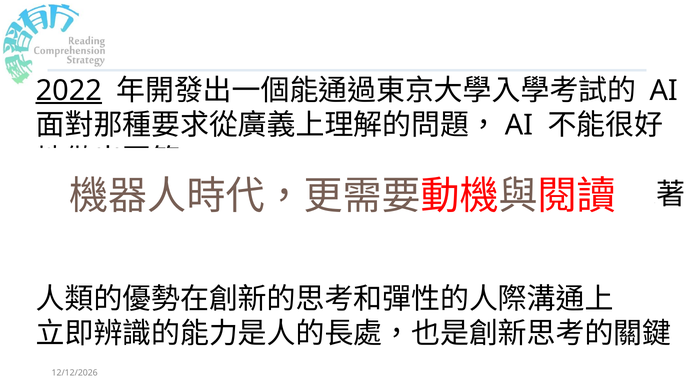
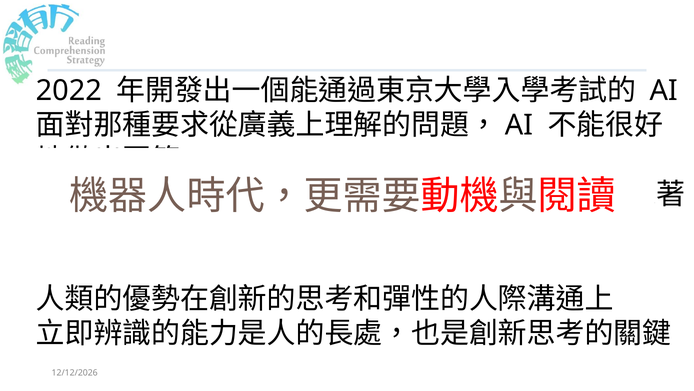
2022 underline: present -> none
